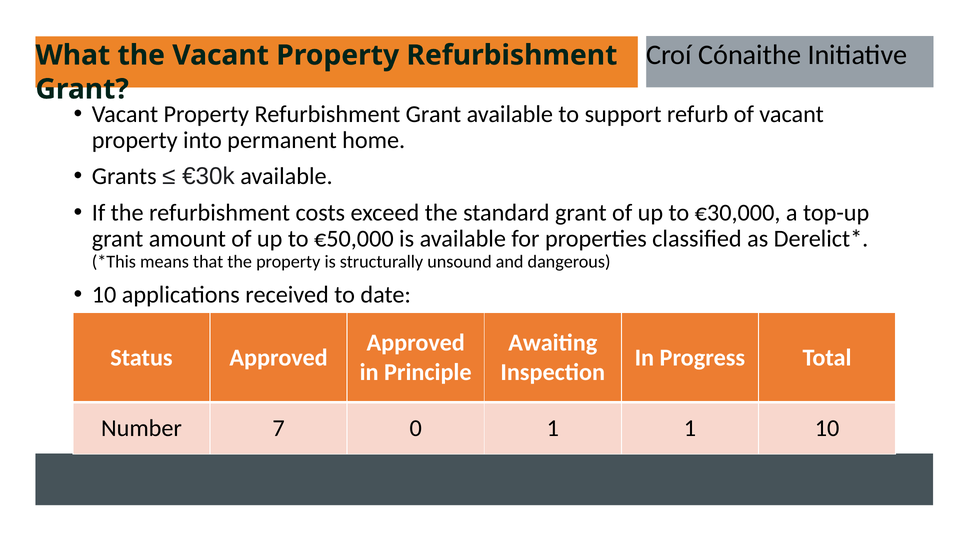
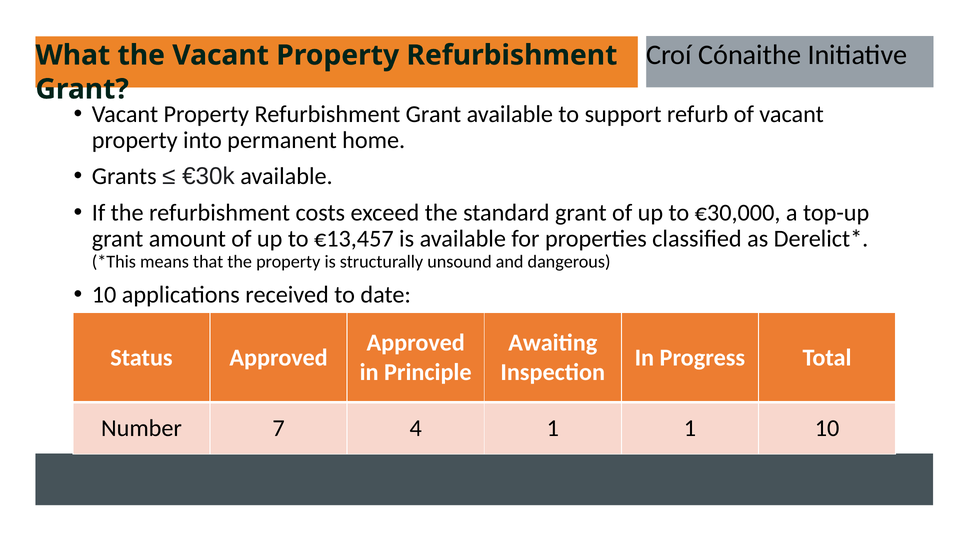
€50,000: €50,000 -> €13,457
0: 0 -> 4
